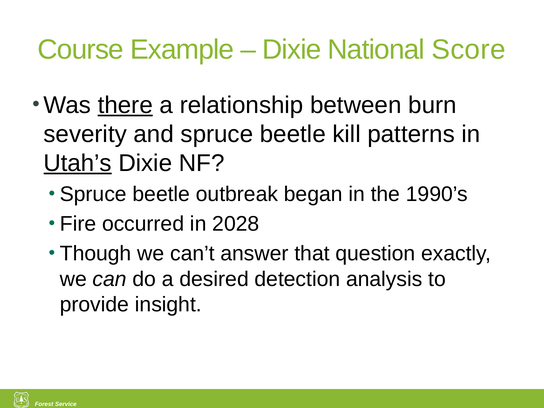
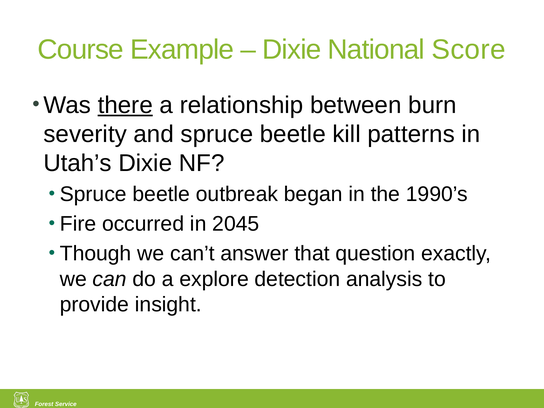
Utah’s underline: present -> none
2028: 2028 -> 2045
desired: desired -> explore
